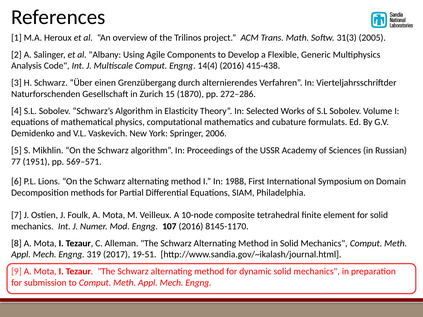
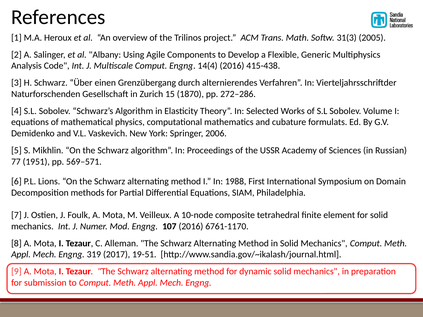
8145-1170: 8145-1170 -> 6761-1170
